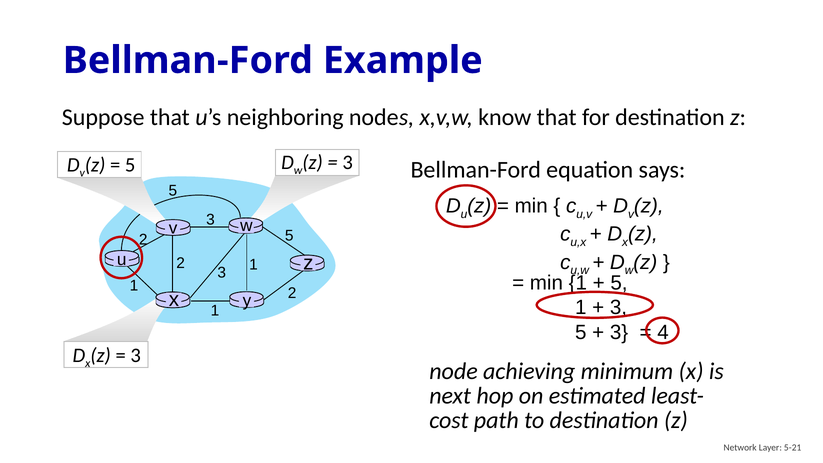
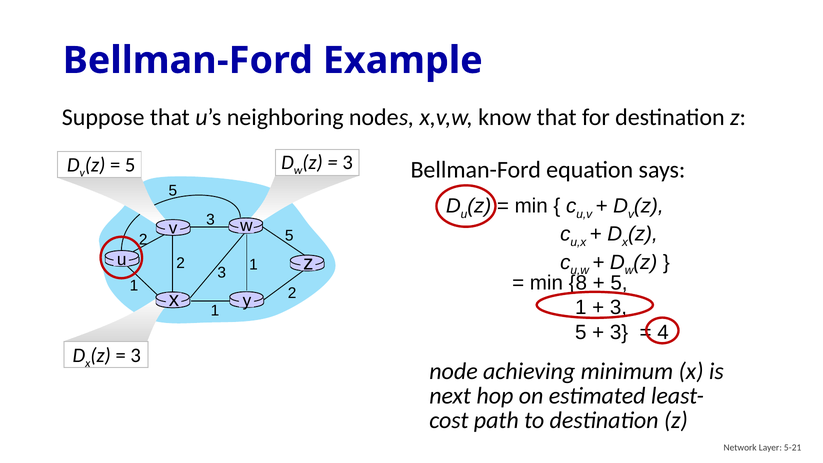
min 1: 1 -> 8
